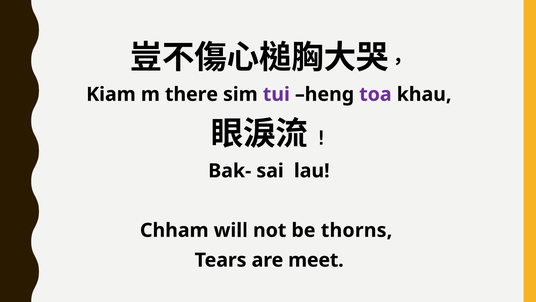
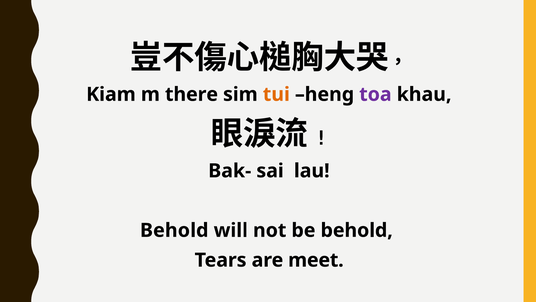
tui colour: purple -> orange
Chham at (174, 230): Chham -> Behold
be thorns: thorns -> behold
